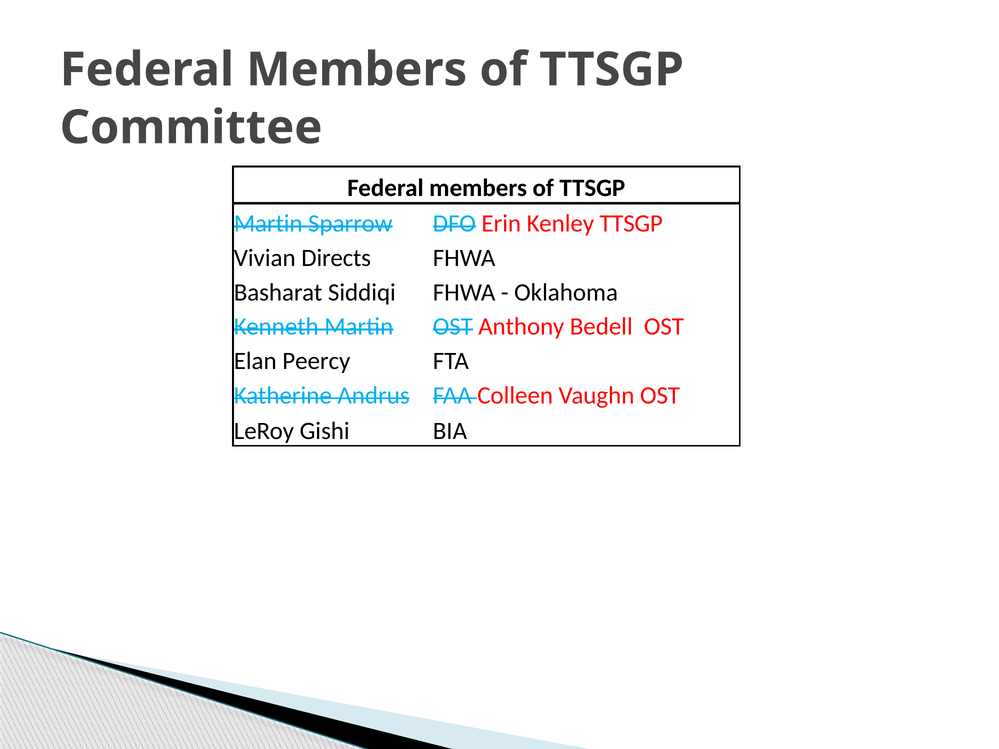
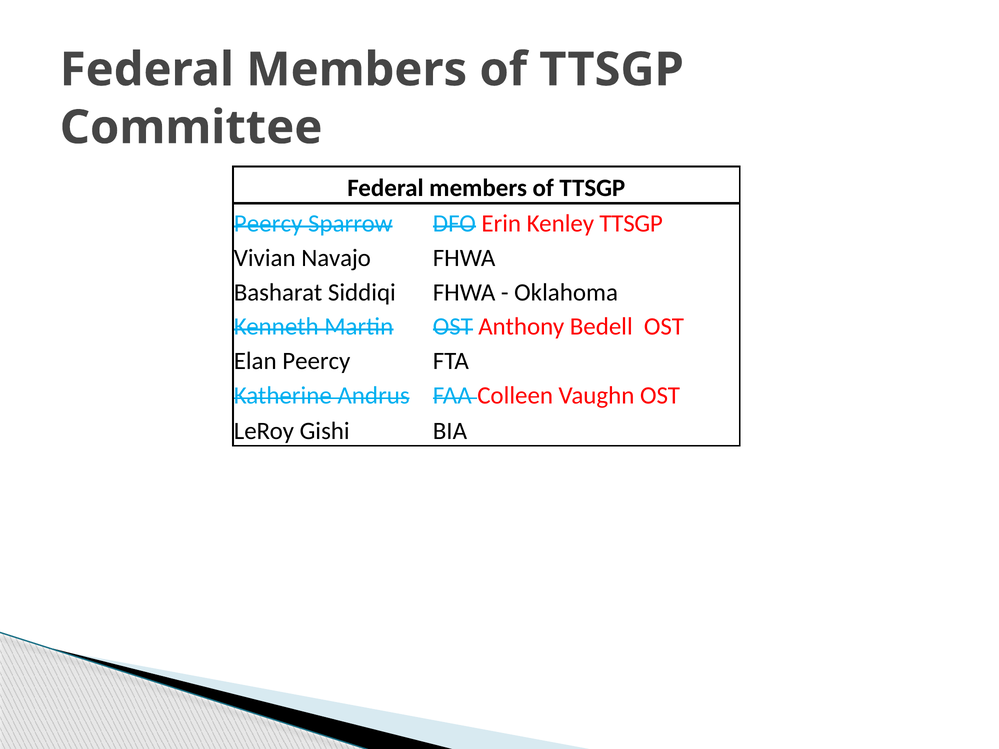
Martin at (268, 224): Martin -> Peercy
Directs: Directs -> Navajo
